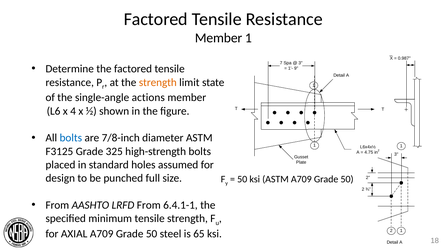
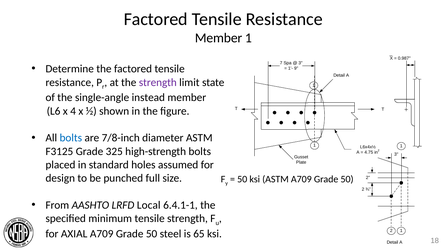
strength at (158, 82) colour: orange -> purple
actions: actions -> instead
LRFD From: From -> Local
